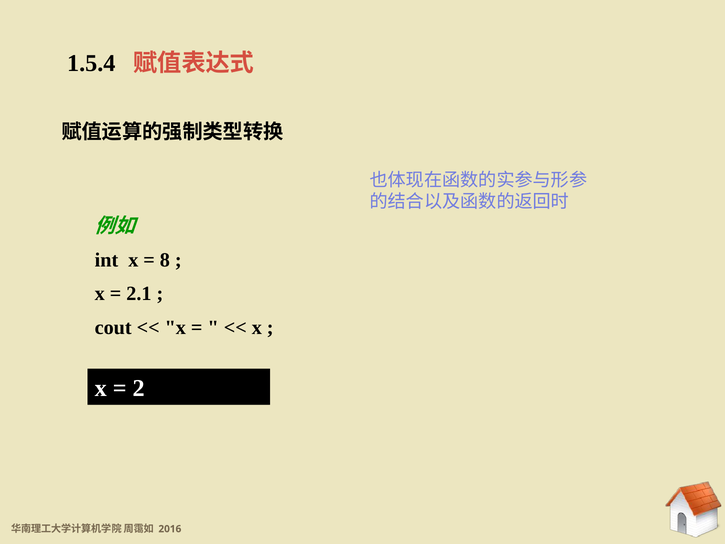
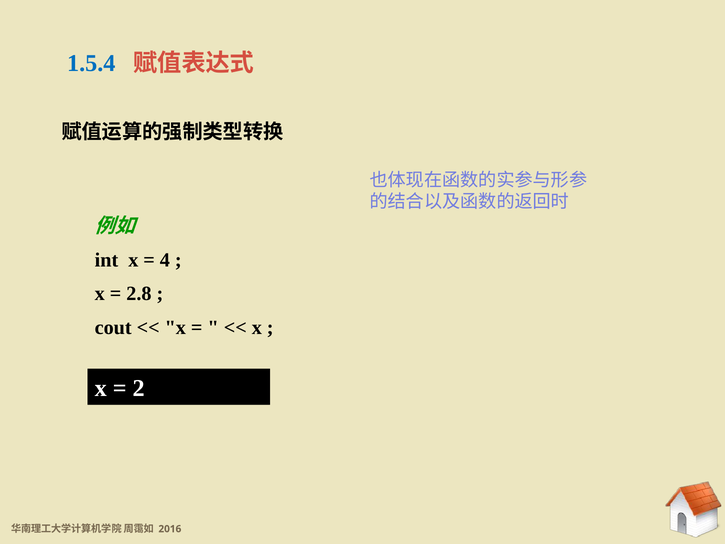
1.5.4 colour: black -> blue
8: 8 -> 4
2.1: 2.1 -> 2.8
